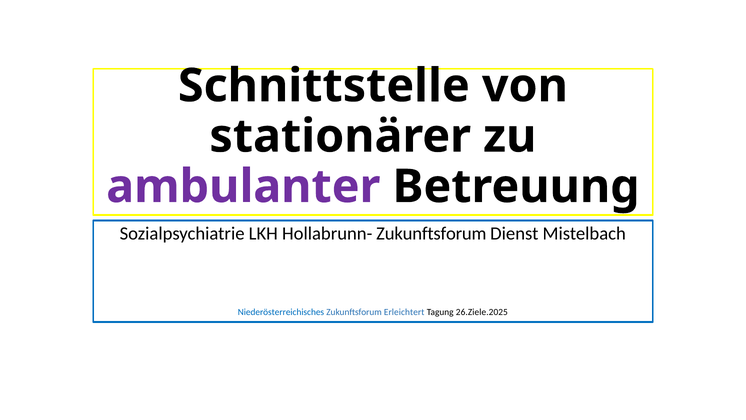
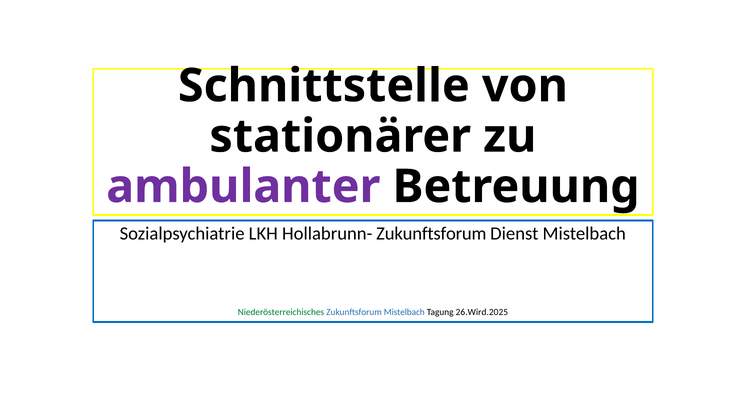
Niederösterreichisches colour: blue -> green
Zukunftsforum Erleichtert: Erleichtert -> Mistelbach
26.Ziele.2025: 26.Ziele.2025 -> 26.Wird.2025
